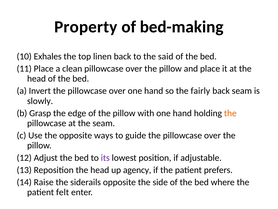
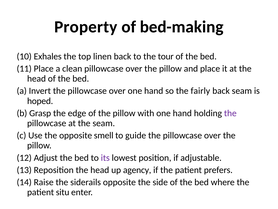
said: said -> tour
slowly: slowly -> hoped
the at (230, 113) colour: orange -> purple
ways: ways -> smell
felt: felt -> situ
